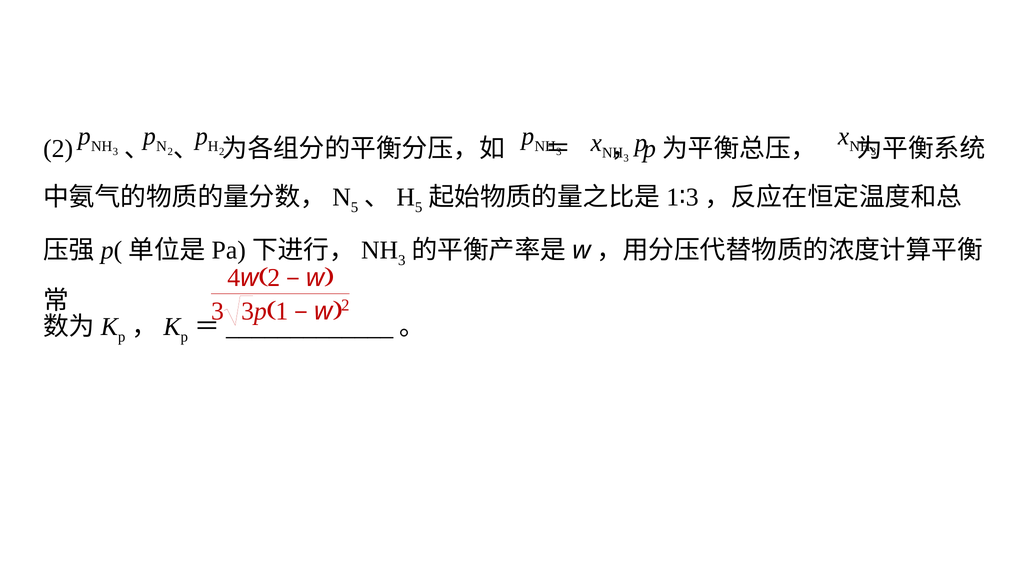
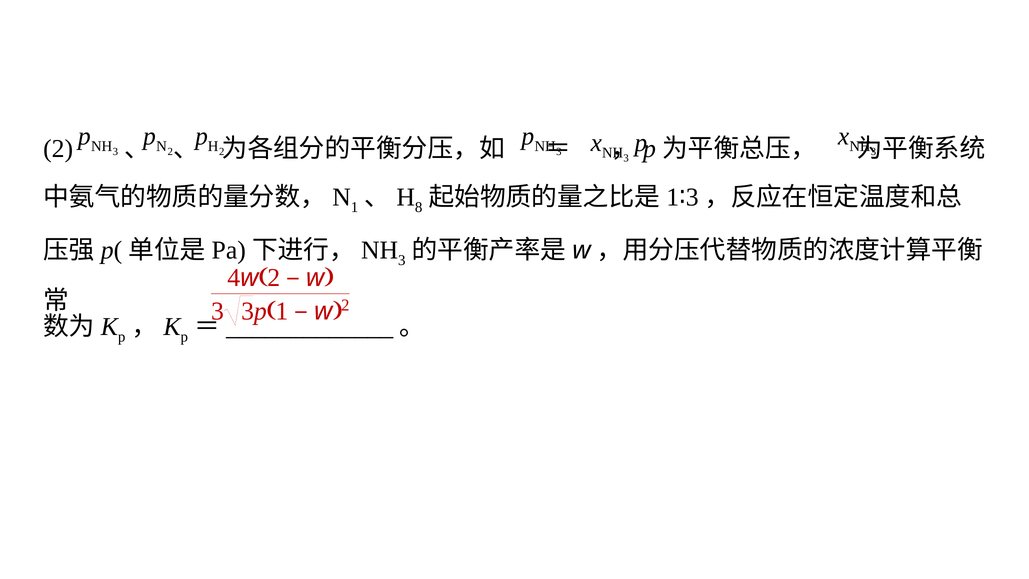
5 at (355, 207): 5 -> 1
5 at (419, 207): 5 -> 8
